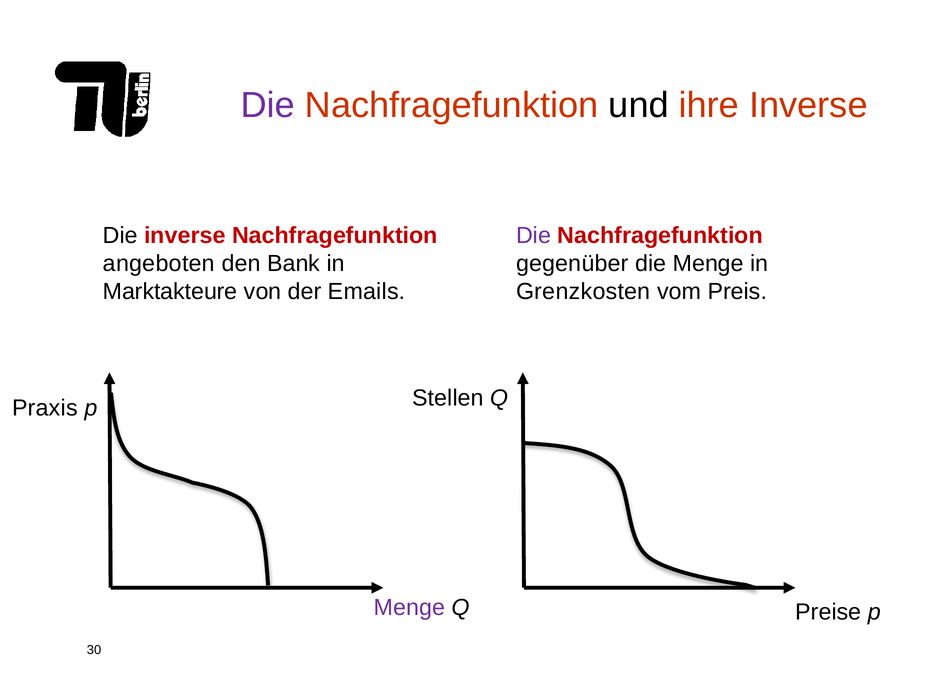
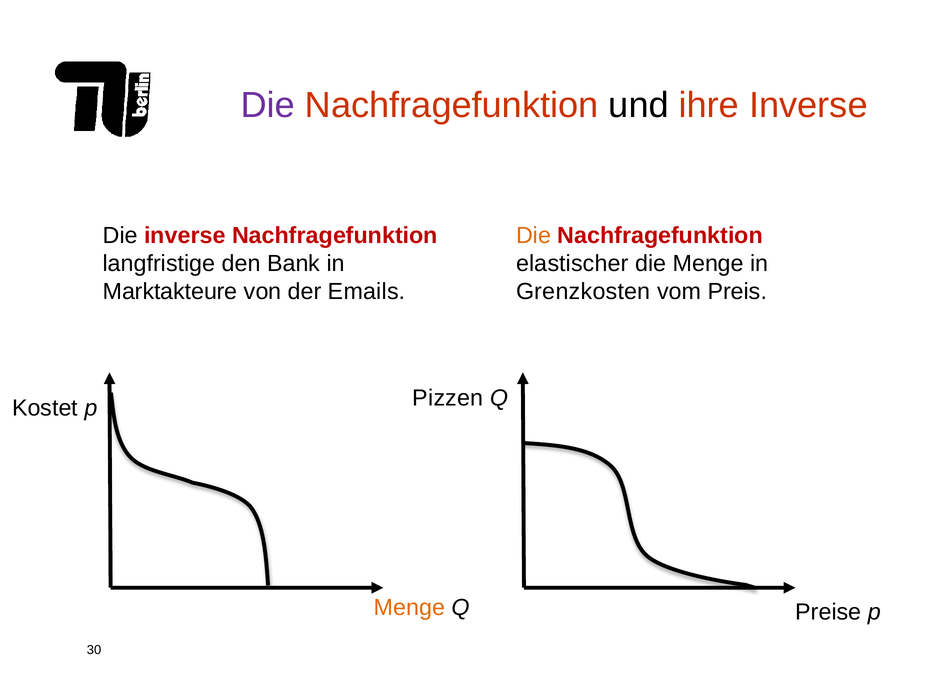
Die at (534, 236) colour: purple -> orange
angeboten: angeboten -> langfristige
gegenüber: gegenüber -> elastischer
Stellen: Stellen -> Pizzen
Praxis: Praxis -> Kostet
Menge at (410, 608) colour: purple -> orange
